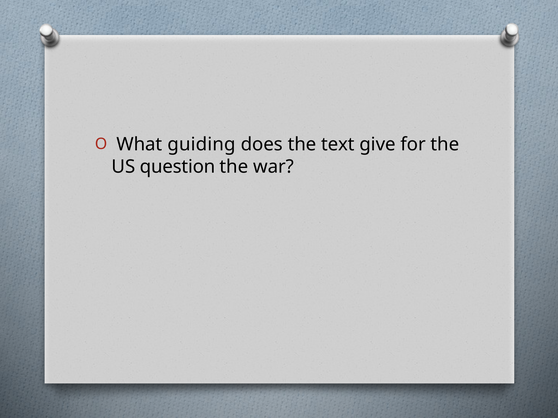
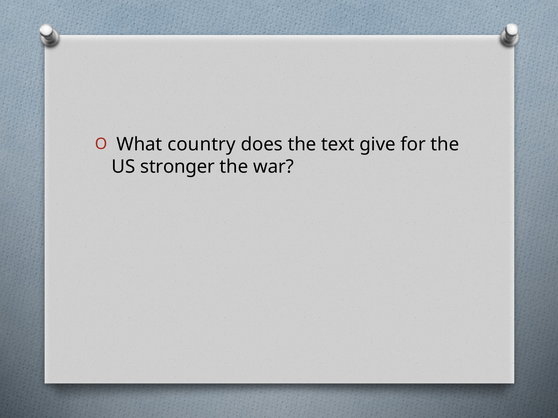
guiding: guiding -> country
question: question -> stronger
